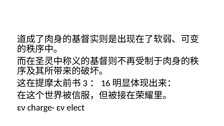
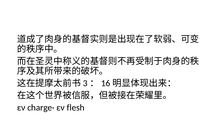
elect: elect -> flesh
